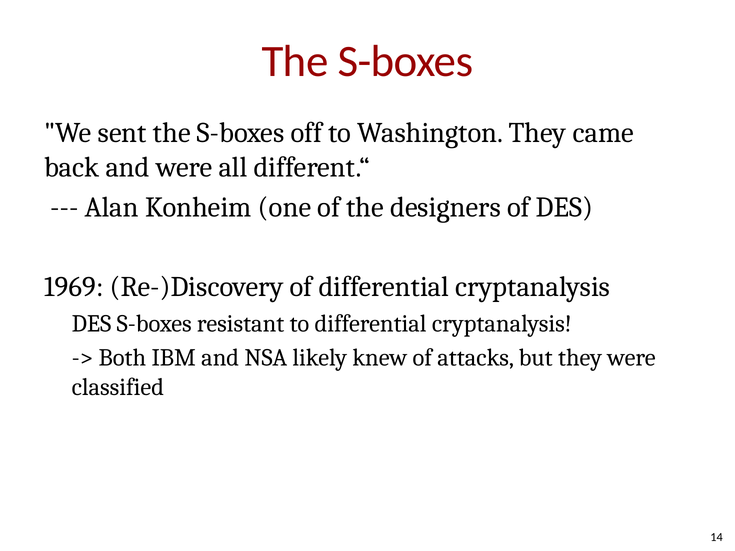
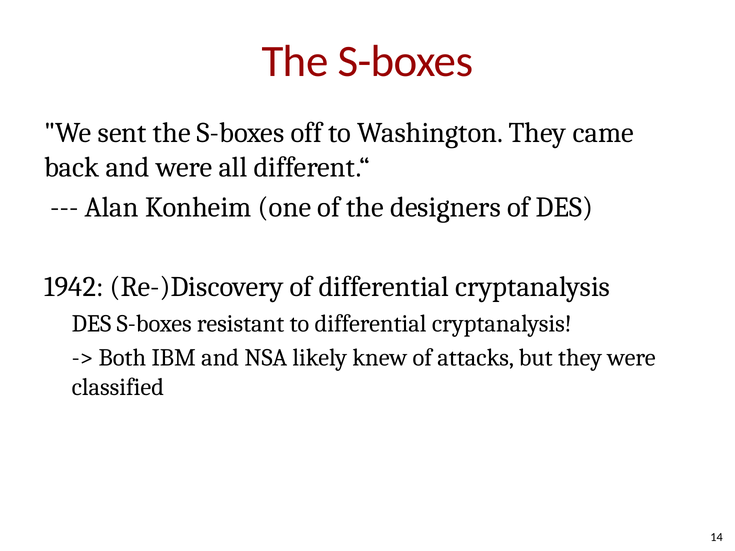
1969: 1969 -> 1942
